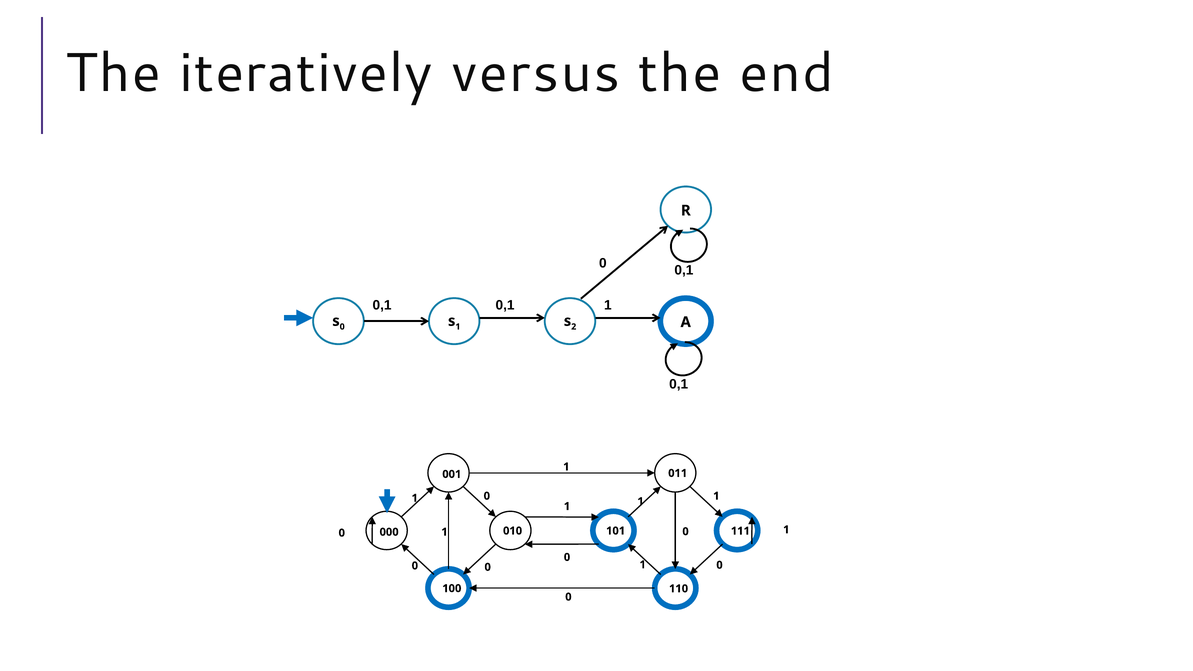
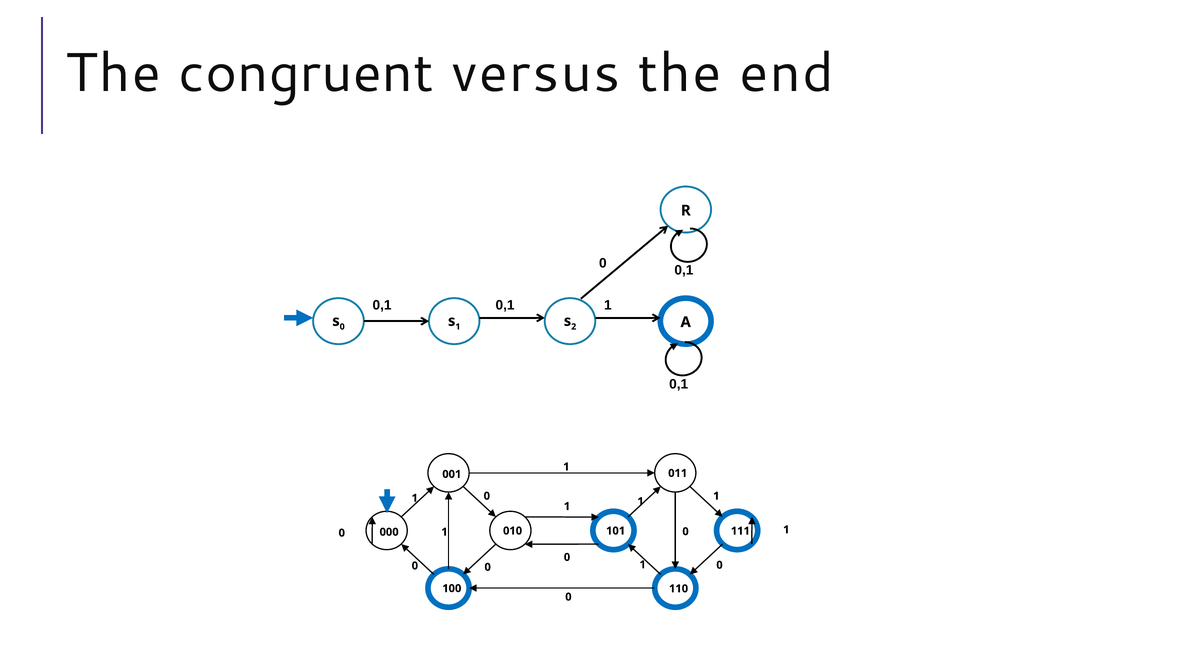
iteratively: iteratively -> congruent
